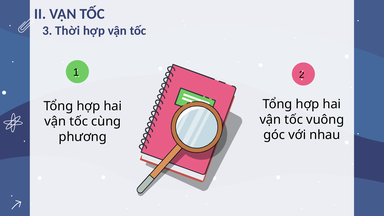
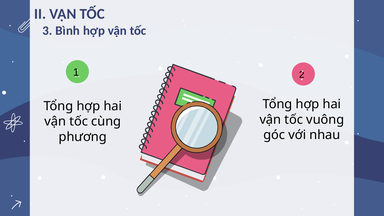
Thời: Thời -> Bình
